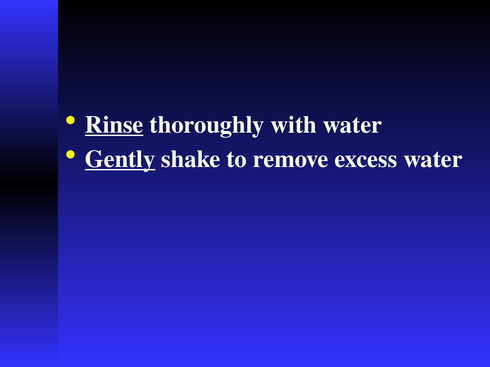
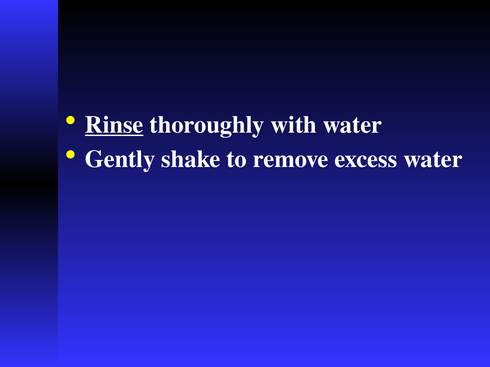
Gently underline: present -> none
